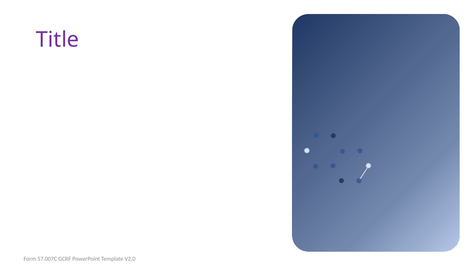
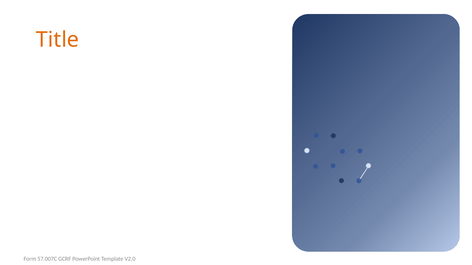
Title colour: purple -> orange
